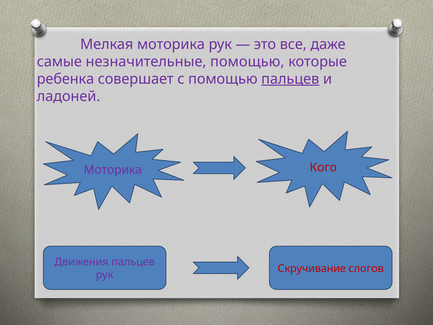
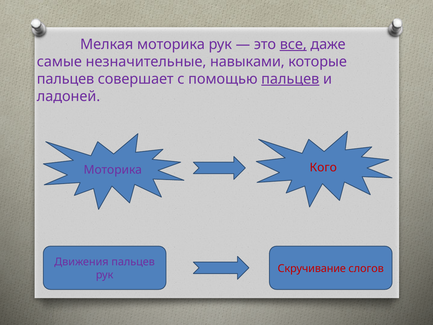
все underline: none -> present
незначительные помощью: помощью -> навыками
ребенка at (65, 79): ребенка -> пальцев
